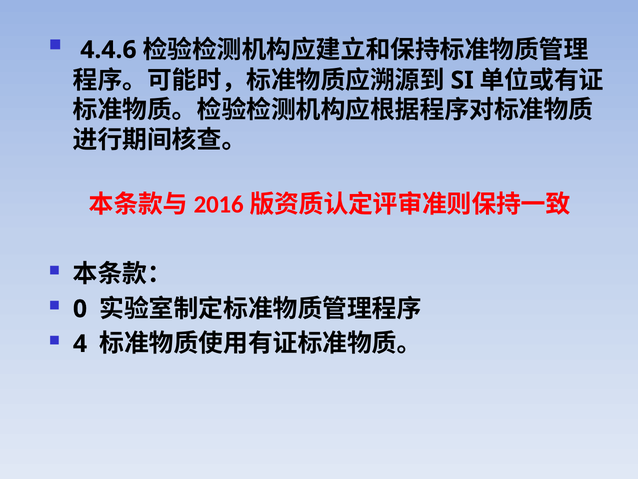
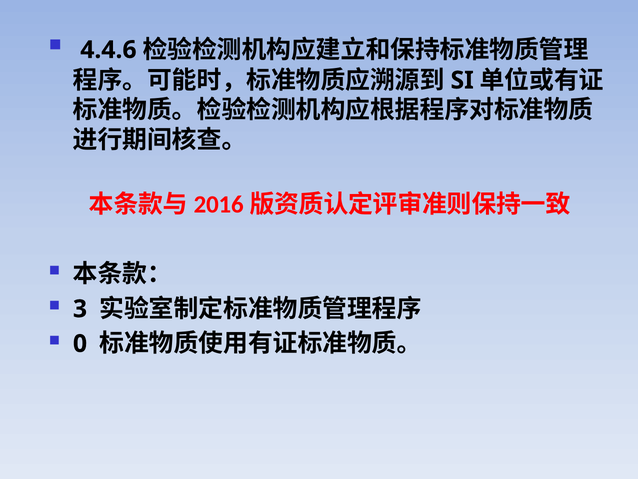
0: 0 -> 3
4: 4 -> 0
